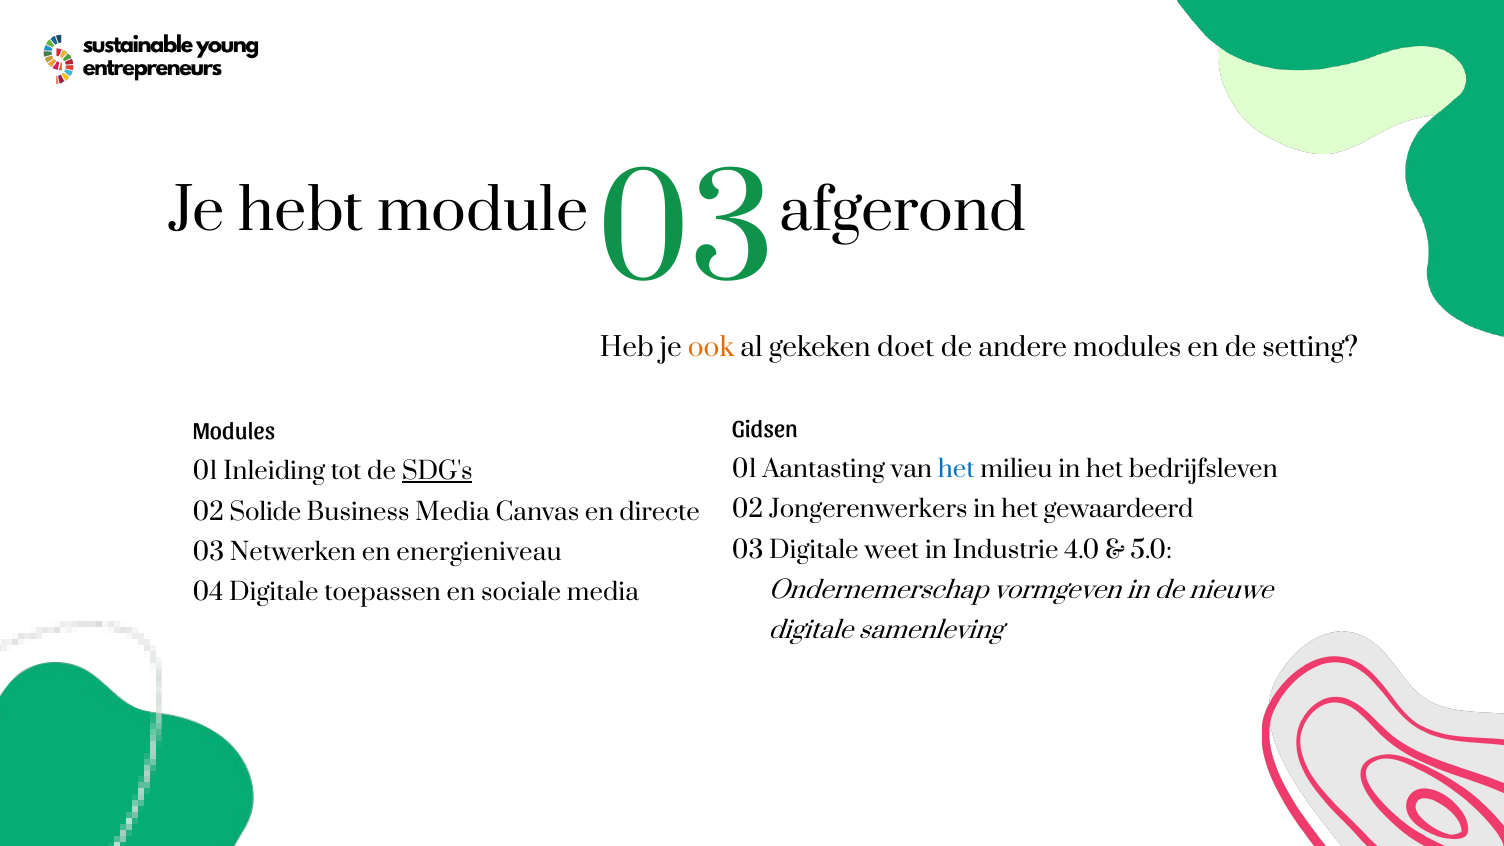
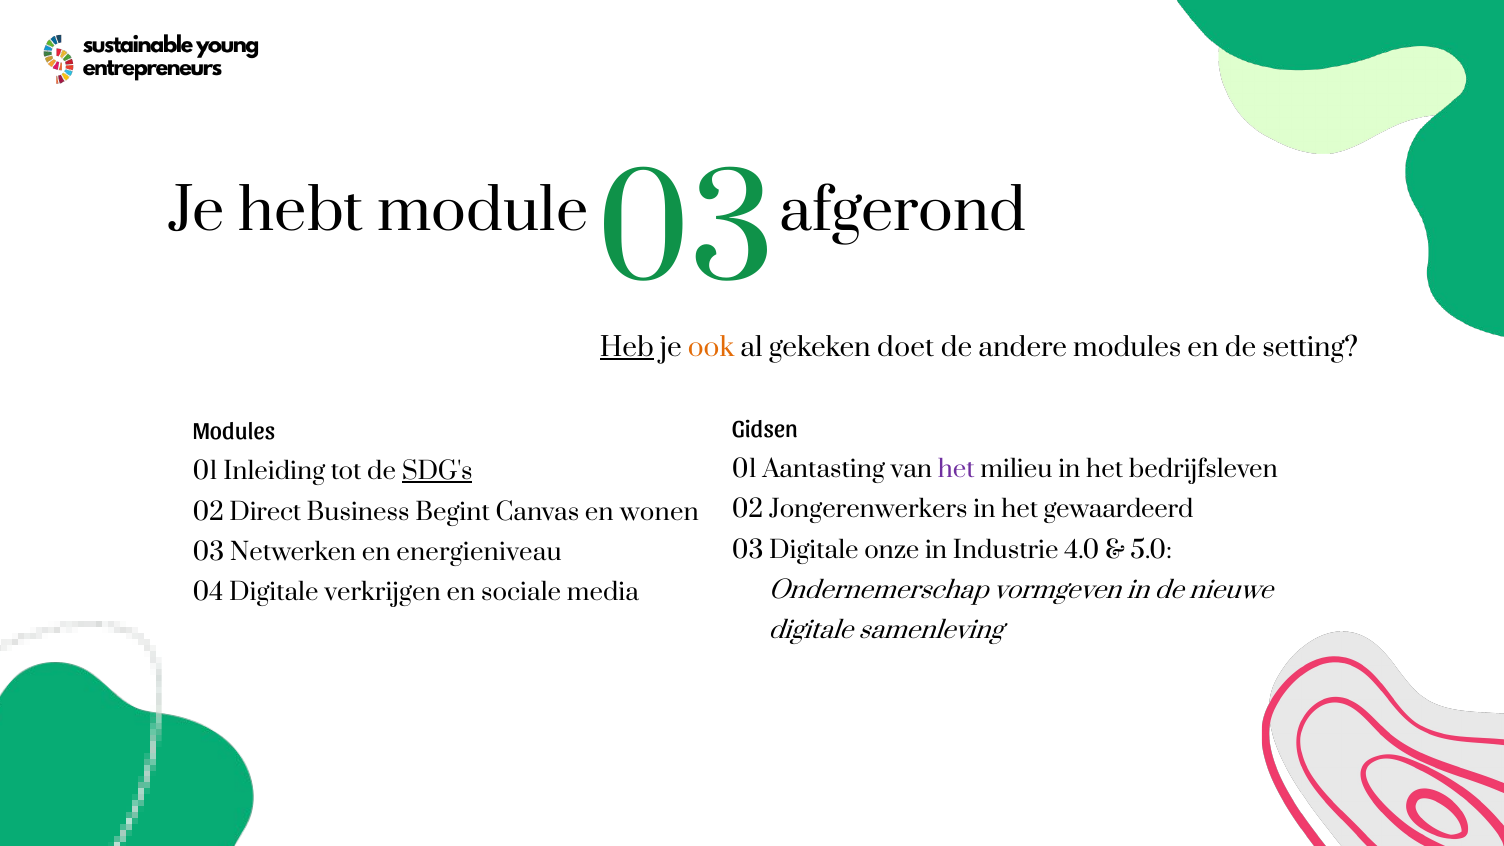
Heb underline: none -> present
het at (956, 470) colour: blue -> purple
Solide: Solide -> Direct
Business Media: Media -> Begint
directe: directe -> wonen
weet: weet -> onze
toepassen: toepassen -> verkrijgen
